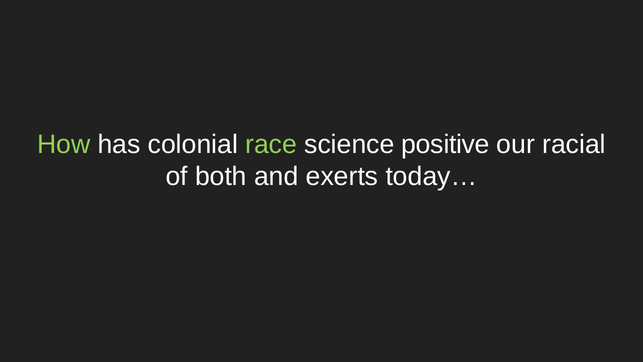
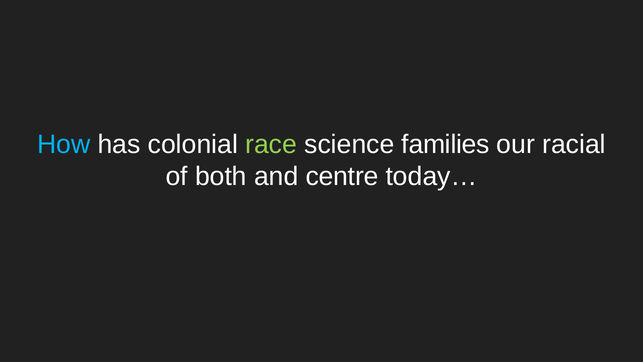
How colour: light green -> light blue
positive: positive -> families
exerts: exerts -> centre
